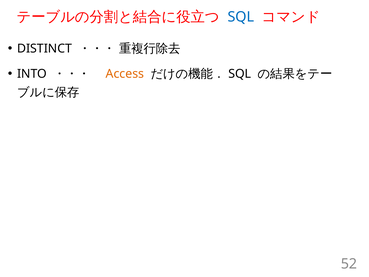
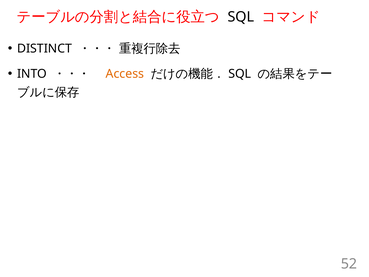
SQL at (241, 17) colour: blue -> black
